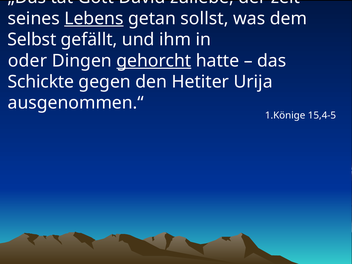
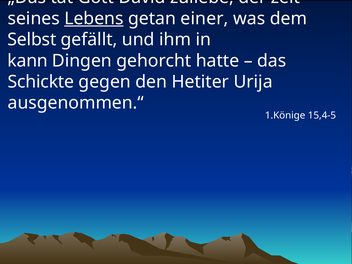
sollst: sollst -> einer
oder: oder -> kann
gehorcht underline: present -> none
